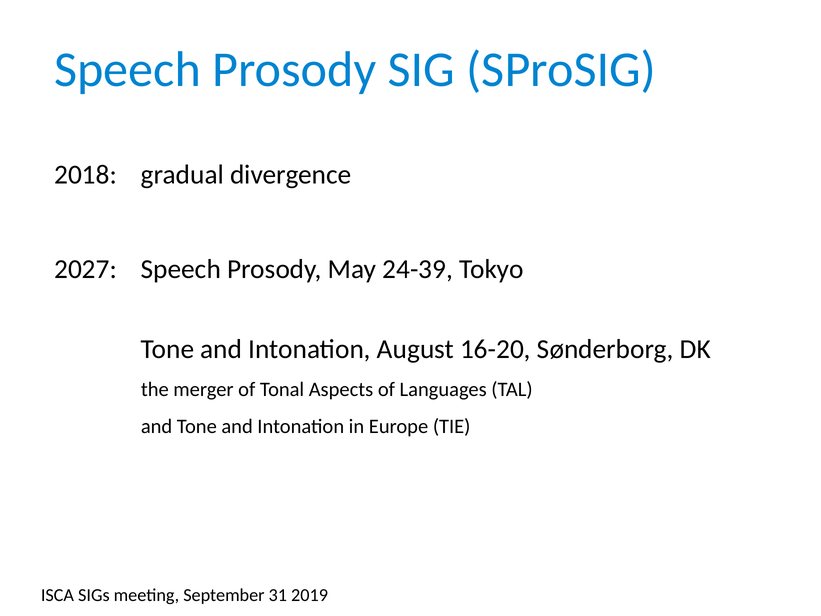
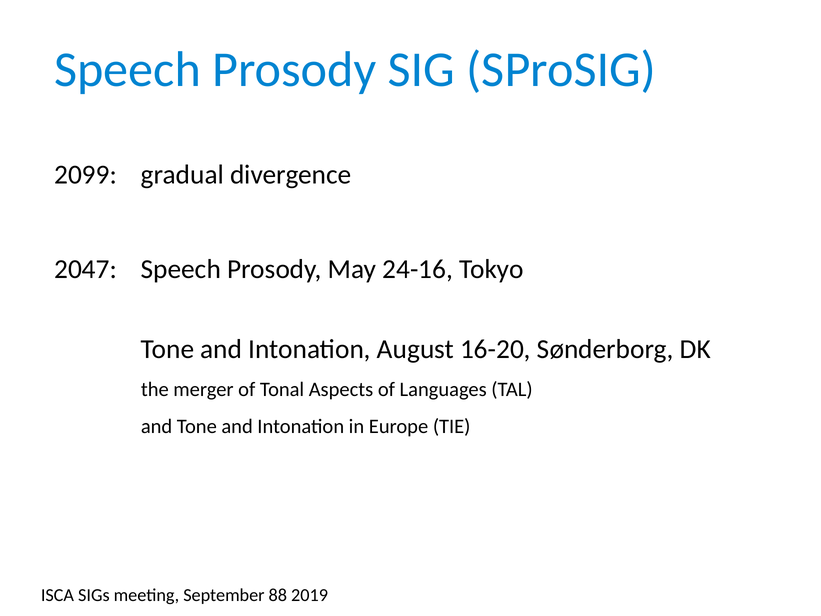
2018: 2018 -> 2099
2027: 2027 -> 2047
24-39: 24-39 -> 24-16
31: 31 -> 88
